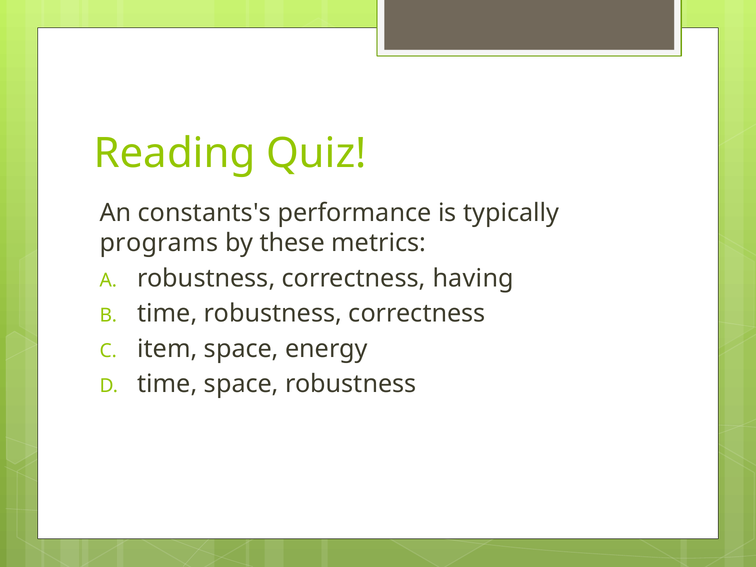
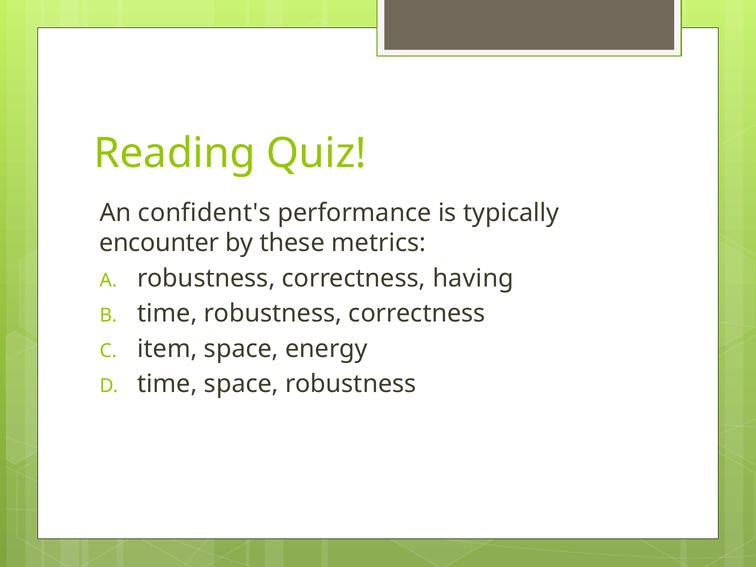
constants's: constants's -> confident's
programs: programs -> encounter
